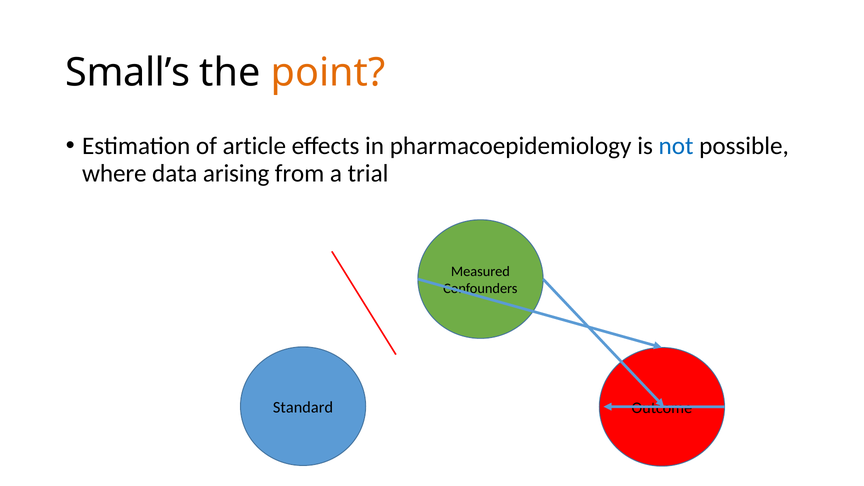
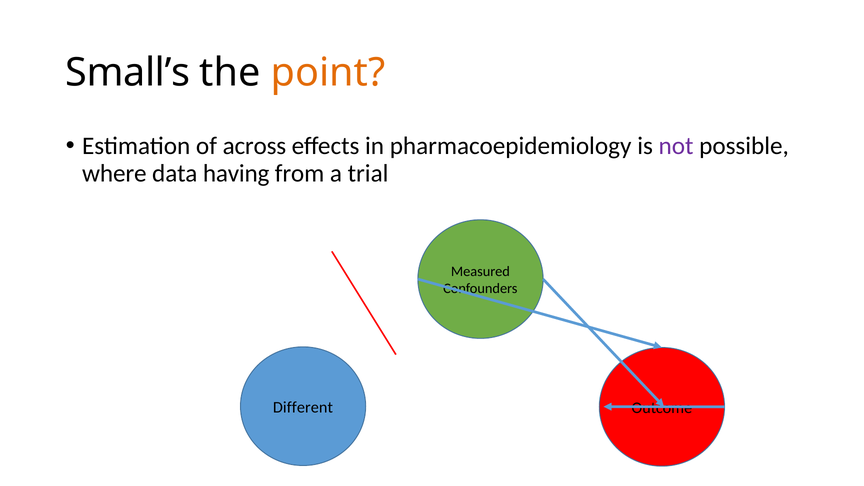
article: article -> across
not colour: blue -> purple
arising: arising -> having
Standard: Standard -> Different
